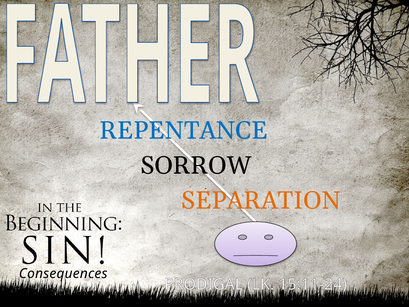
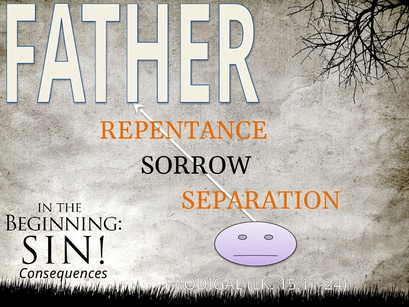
REPENTANCE colour: blue -> orange
